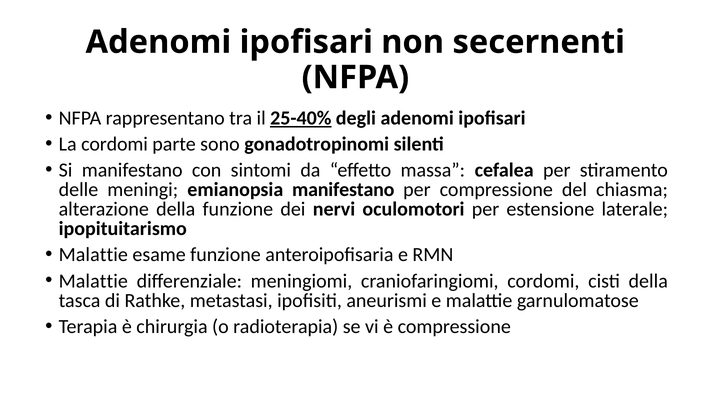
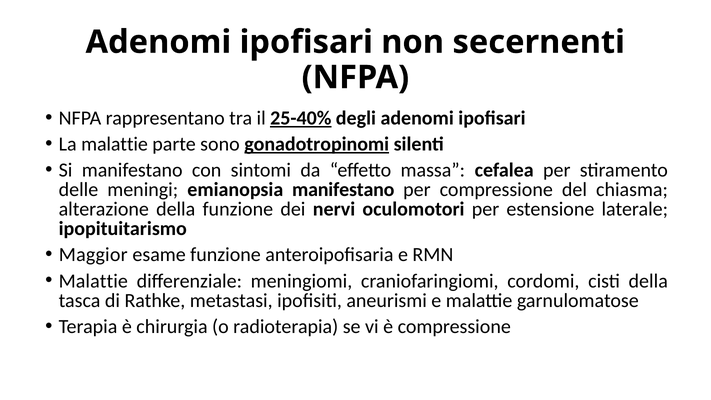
La cordomi: cordomi -> malattie
gonadotropinomi underline: none -> present
Malattie at (93, 255): Malattie -> Maggior
